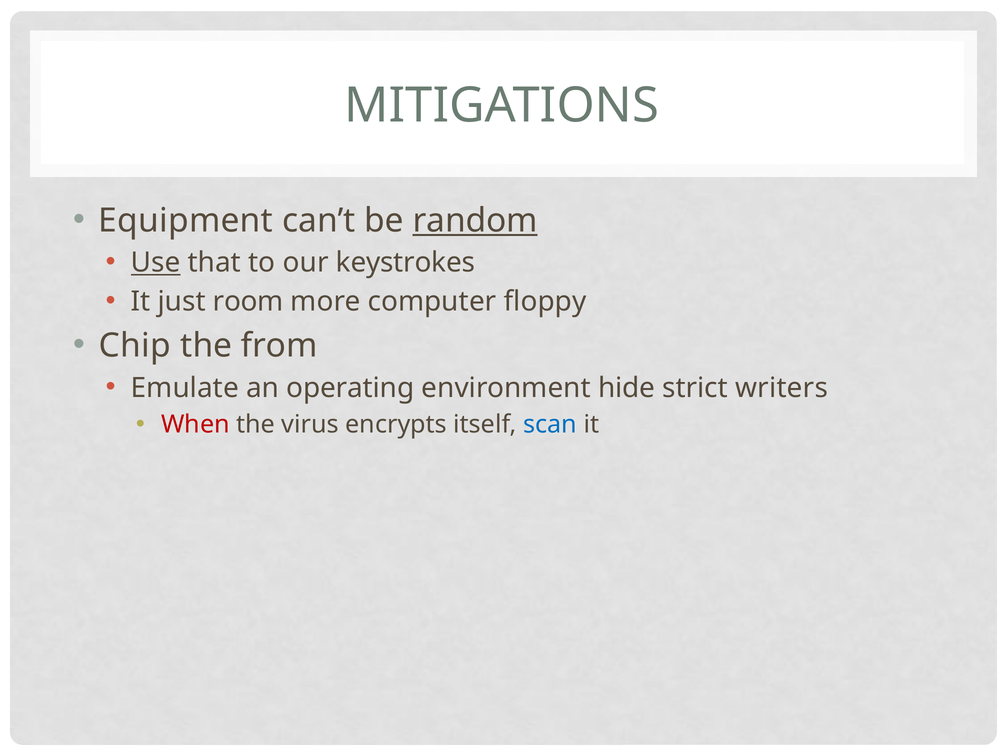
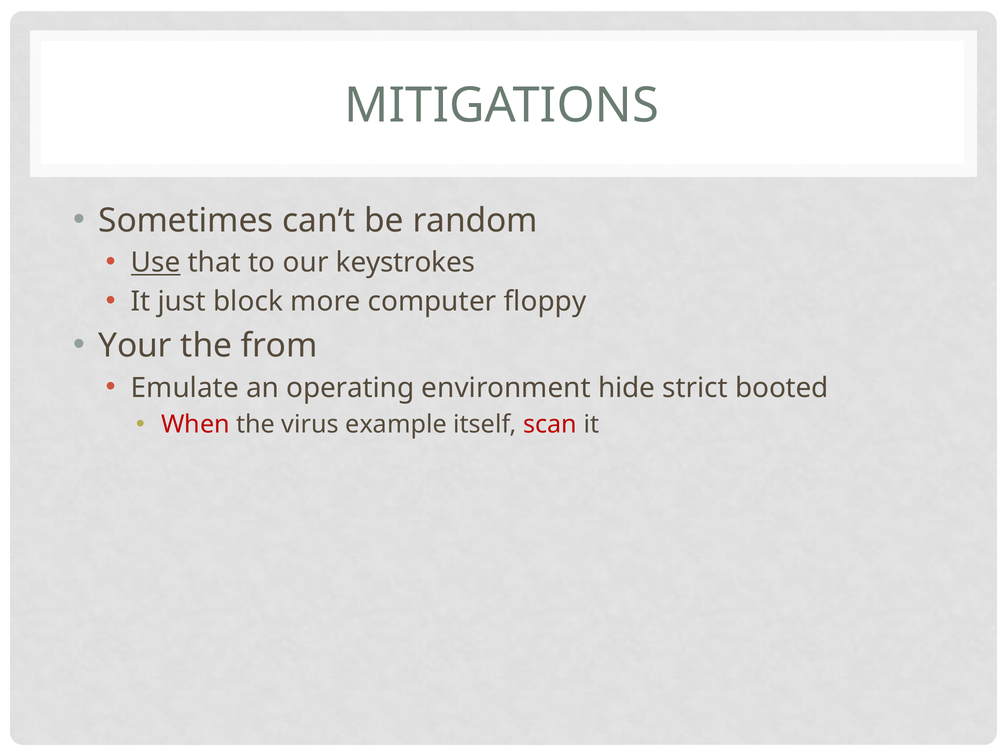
Equipment: Equipment -> Sometimes
random underline: present -> none
room: room -> block
Chip: Chip -> Your
writers: writers -> booted
encrypts: encrypts -> example
scan colour: blue -> red
